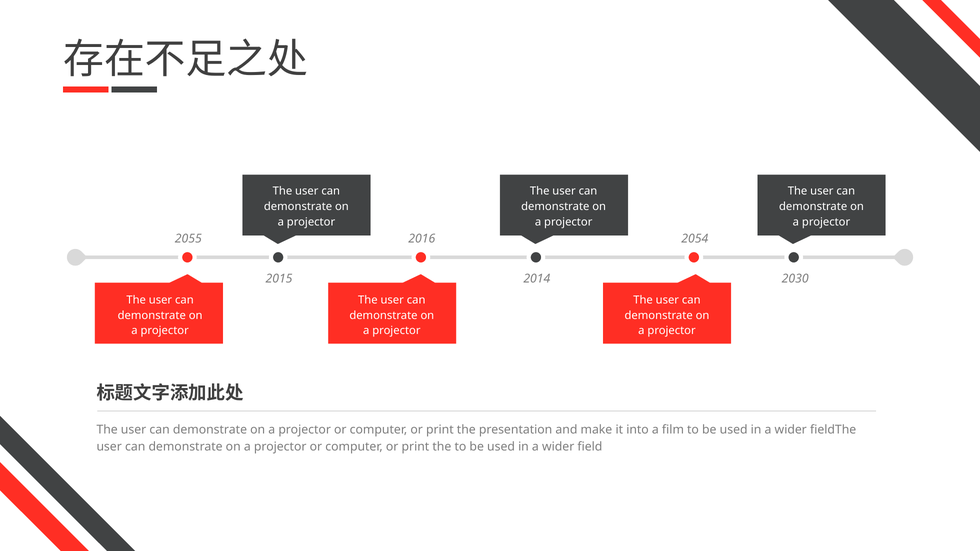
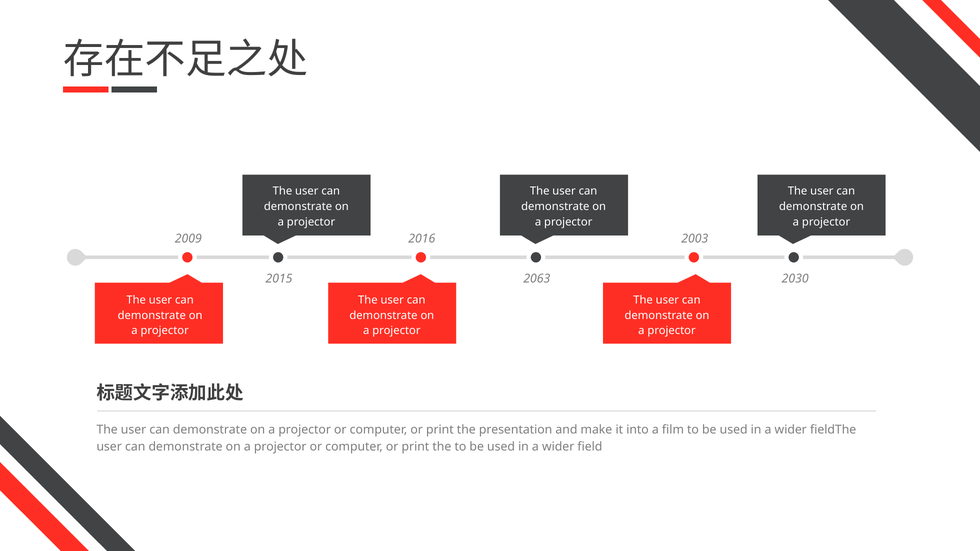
2055: 2055 -> 2009
2054: 2054 -> 2003
2014: 2014 -> 2063
